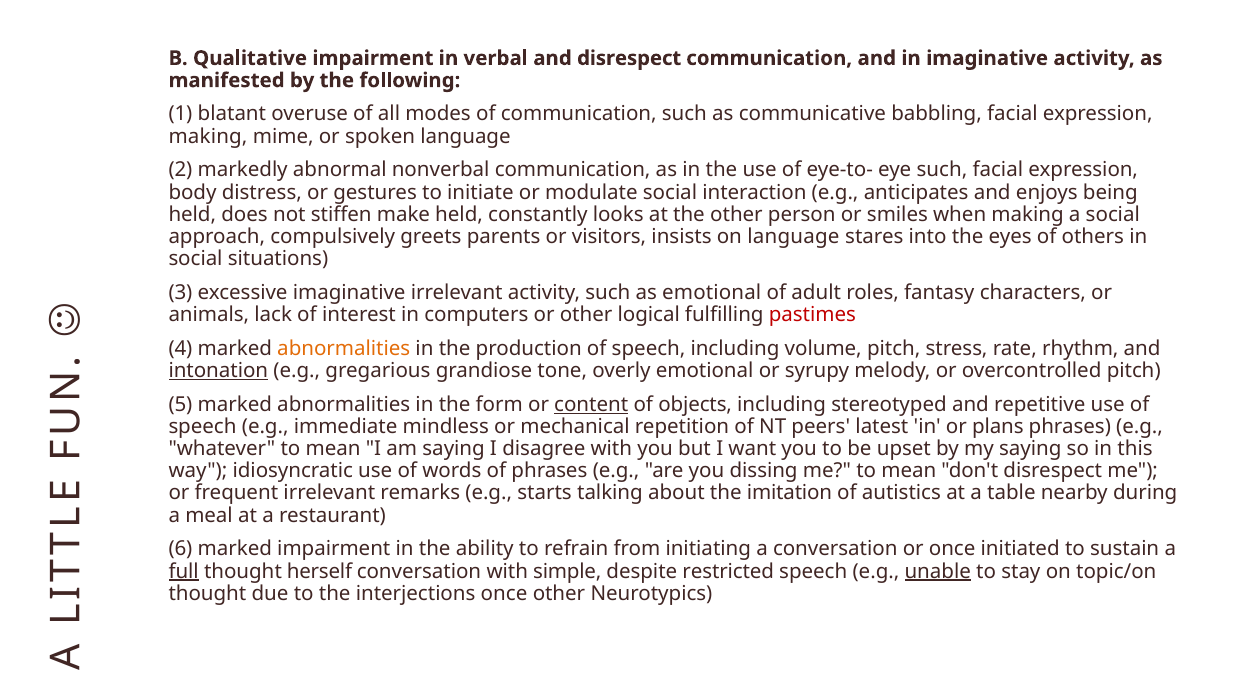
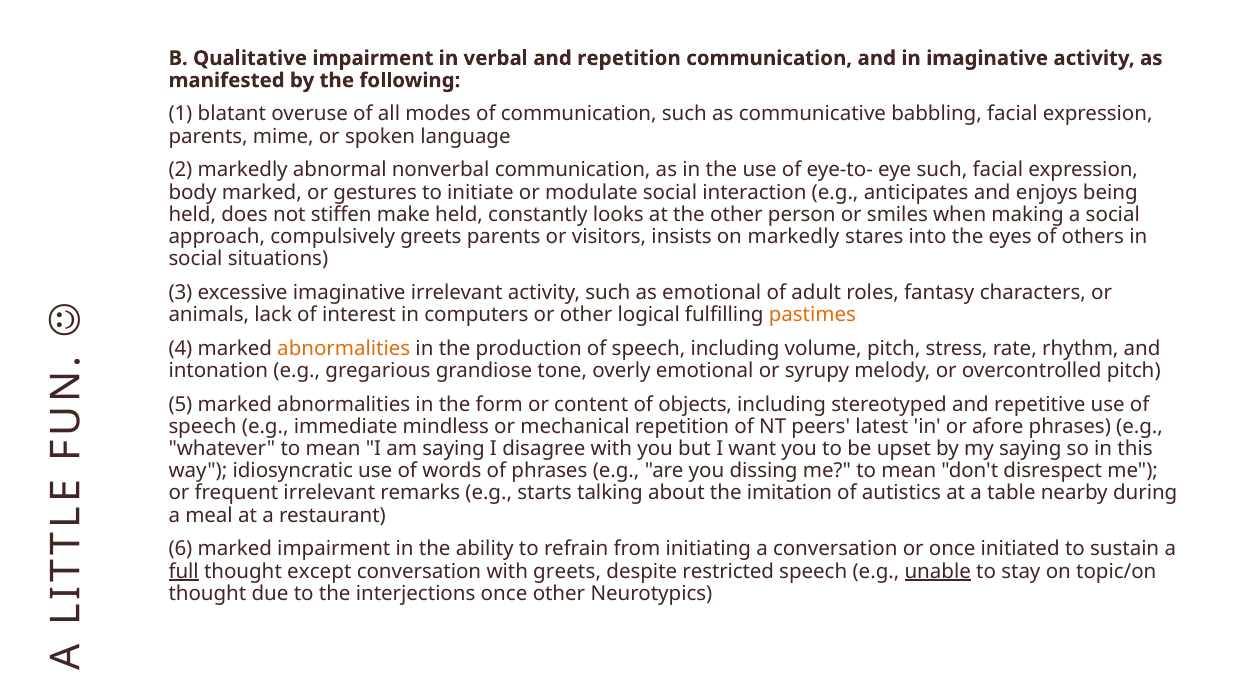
and disrespect: disrespect -> repetition
making at (208, 136): making -> parents
body distress: distress -> marked
on language: language -> markedly
pastimes colour: red -> orange
intonation underline: present -> none
content underline: present -> none
plans: plans -> afore
herself: herself -> except
with simple: simple -> greets
